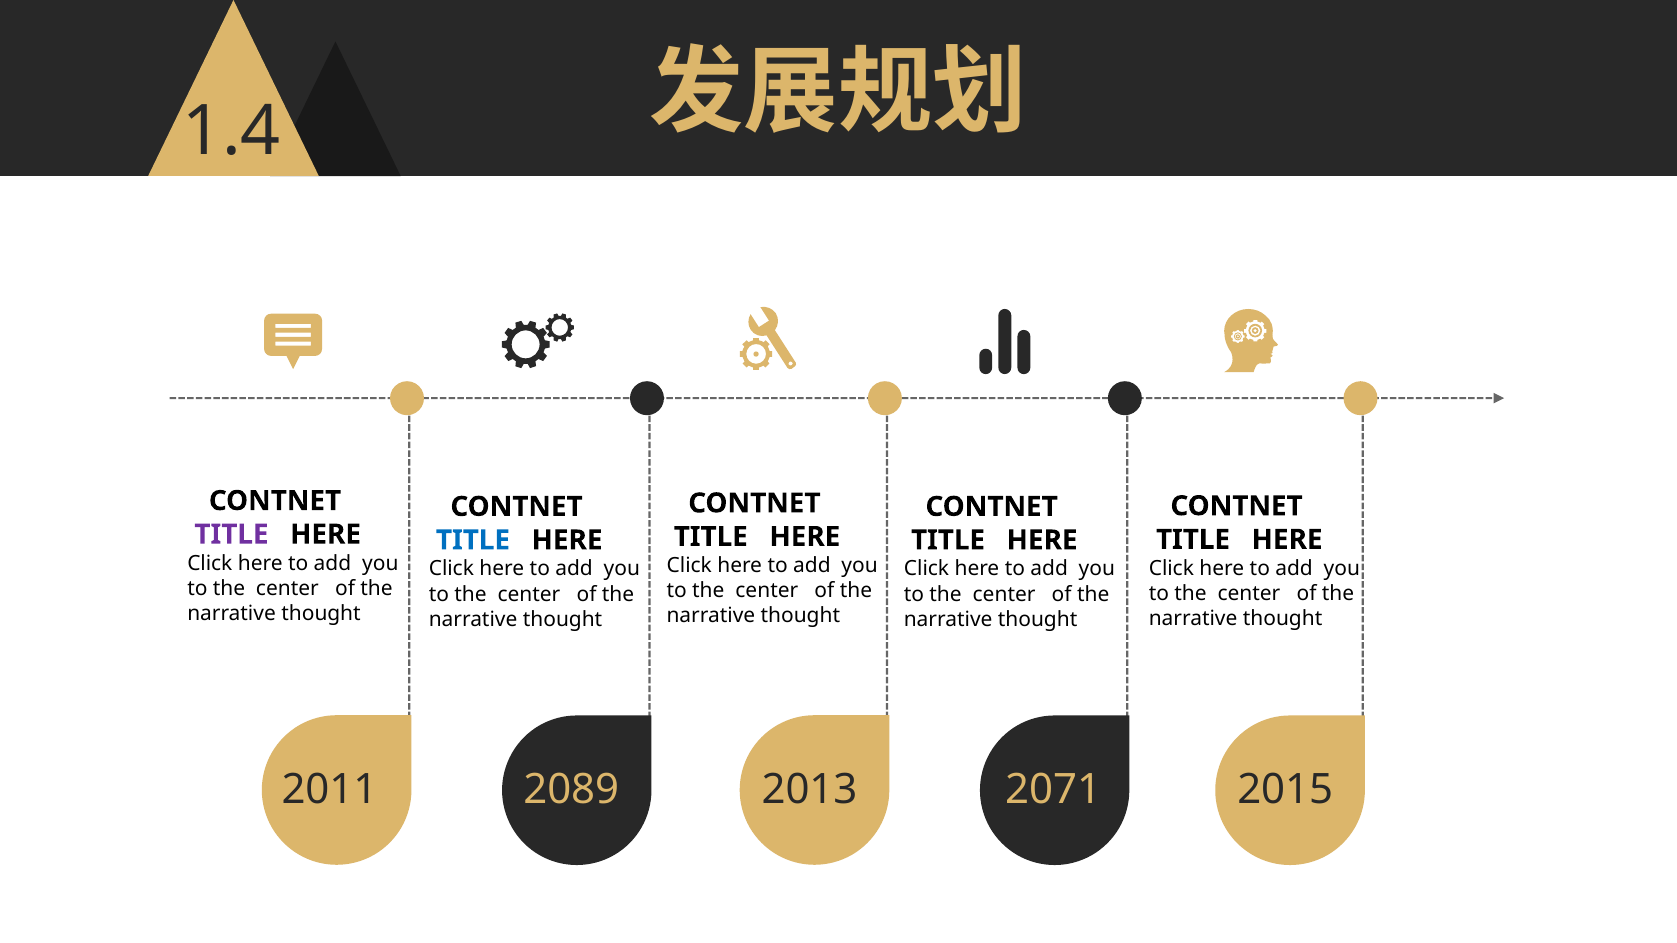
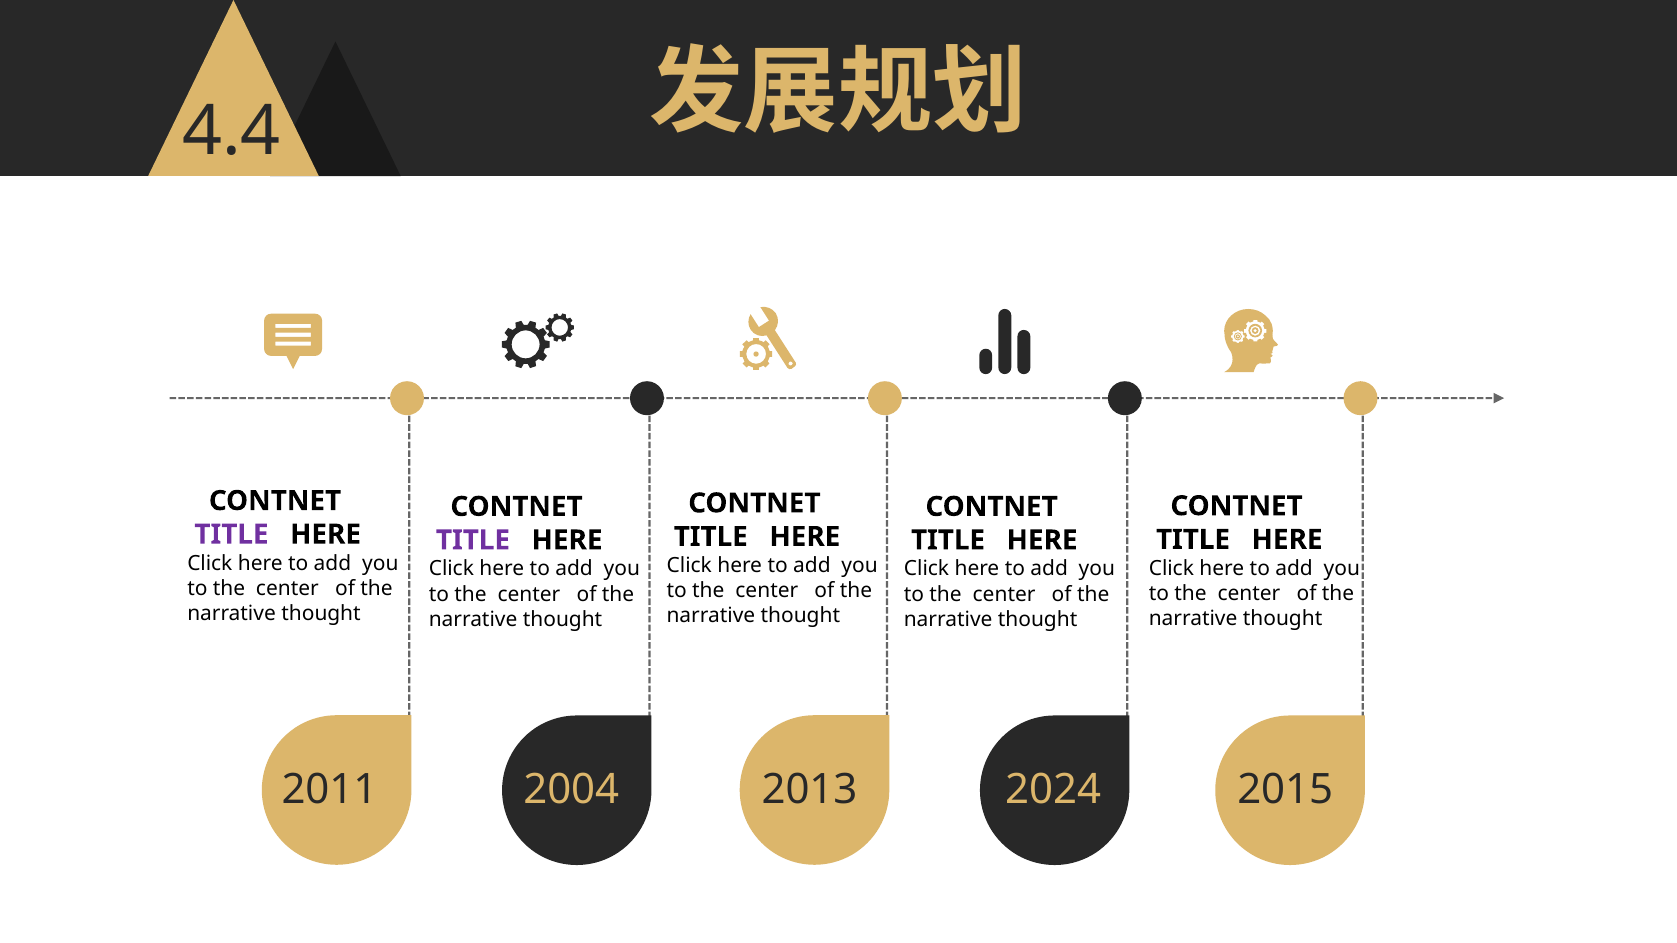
1.4: 1.4 -> 4.4
TITLE at (473, 540) colour: blue -> purple
2089: 2089 -> 2004
2071: 2071 -> 2024
